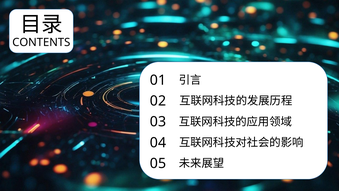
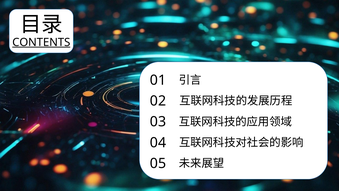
CONTENTS underline: none -> present
